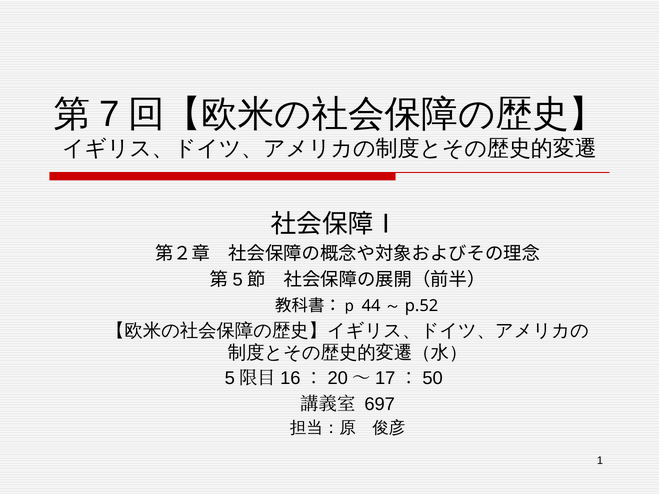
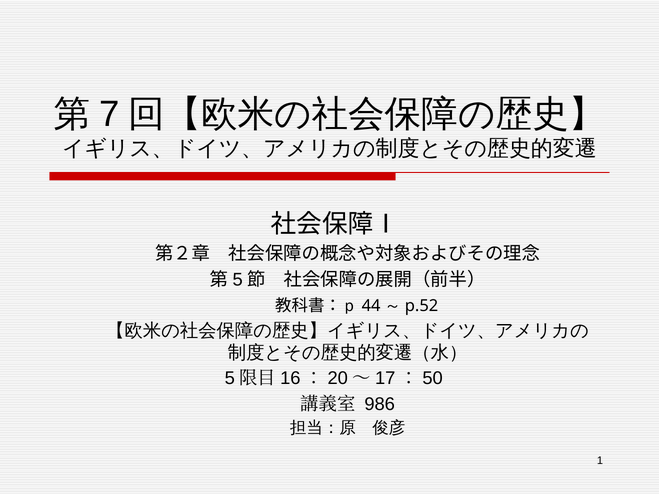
697: 697 -> 986
